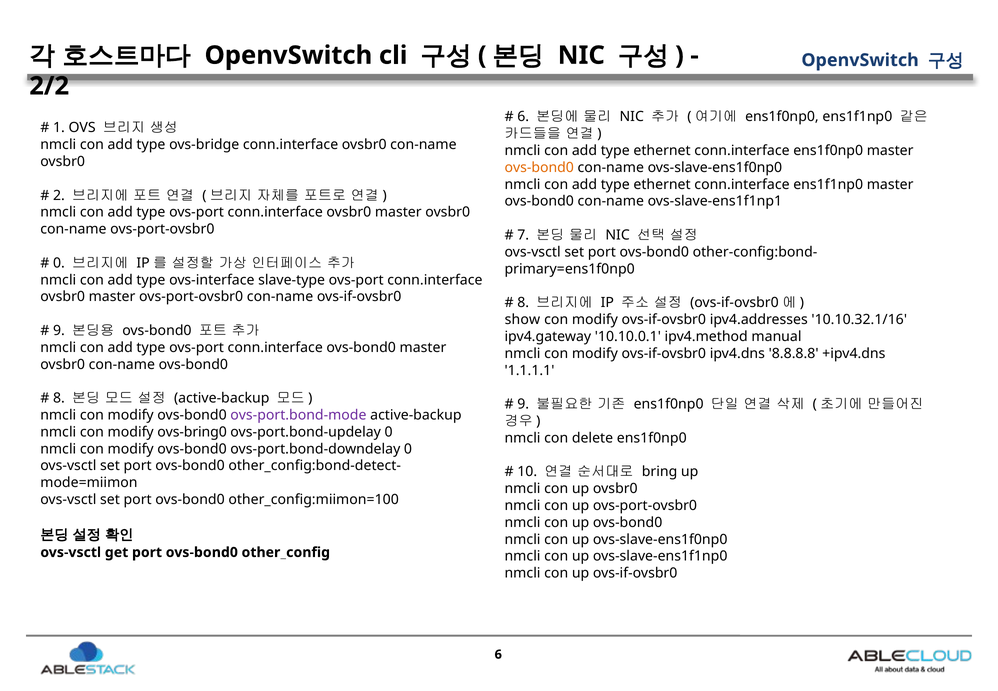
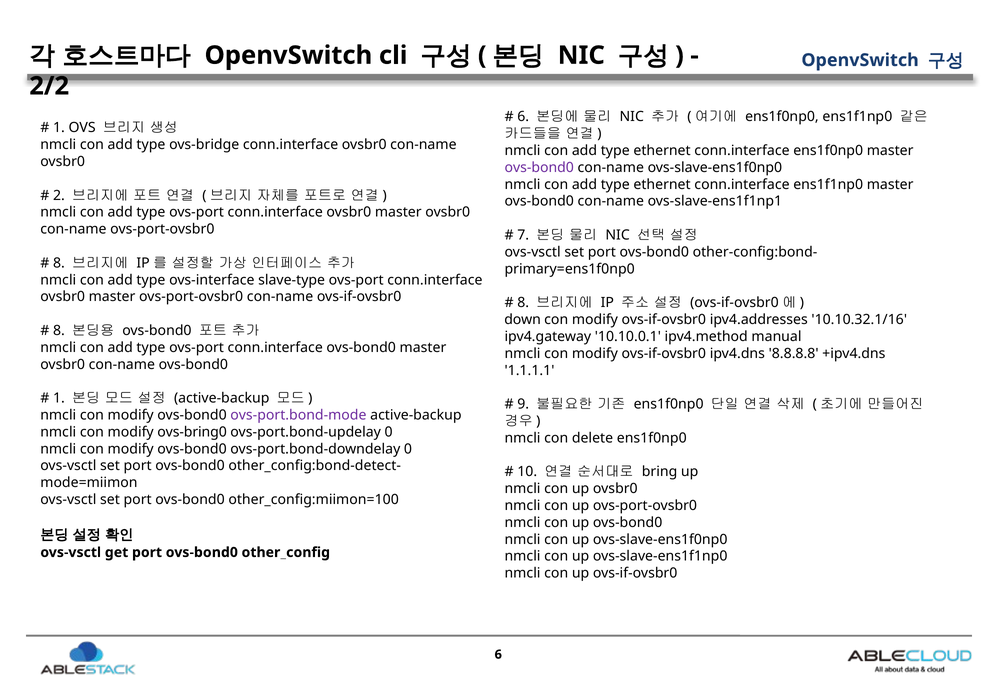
ovs-bond0 at (539, 168) colour: orange -> purple
0 at (59, 263): 0 -> 8
show: show -> down
9 at (59, 331): 9 -> 8
8 at (59, 398): 8 -> 1
